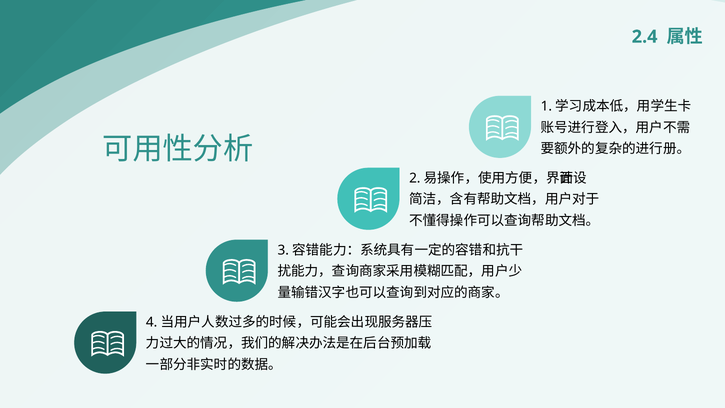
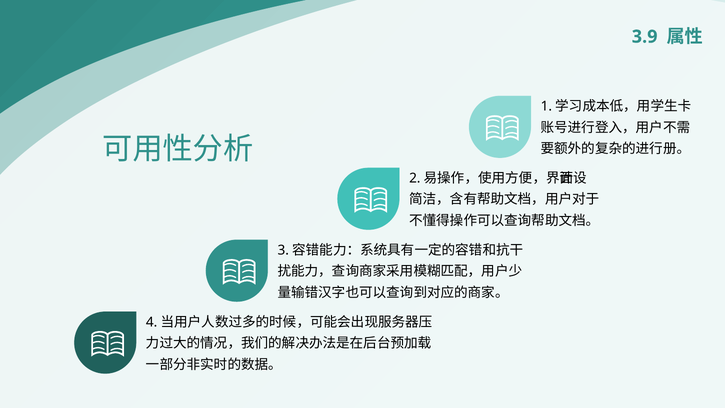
2.4: 2.4 -> 3.9
